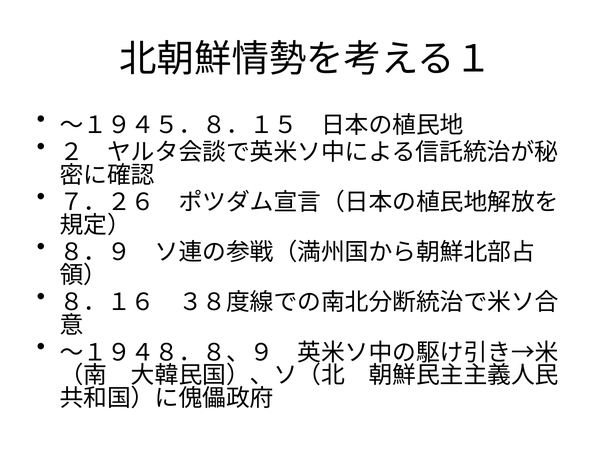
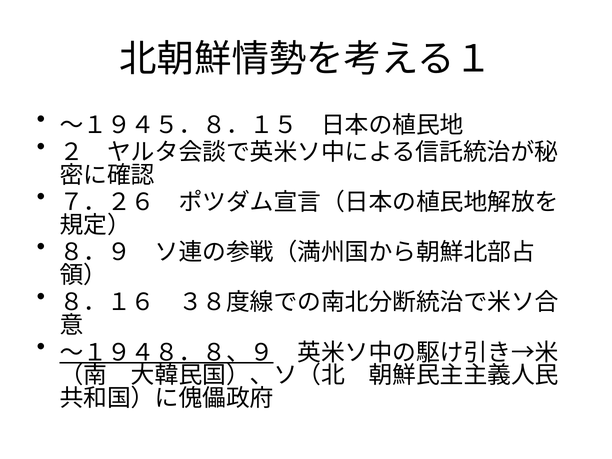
～１９４８．８、９ underline: none -> present
